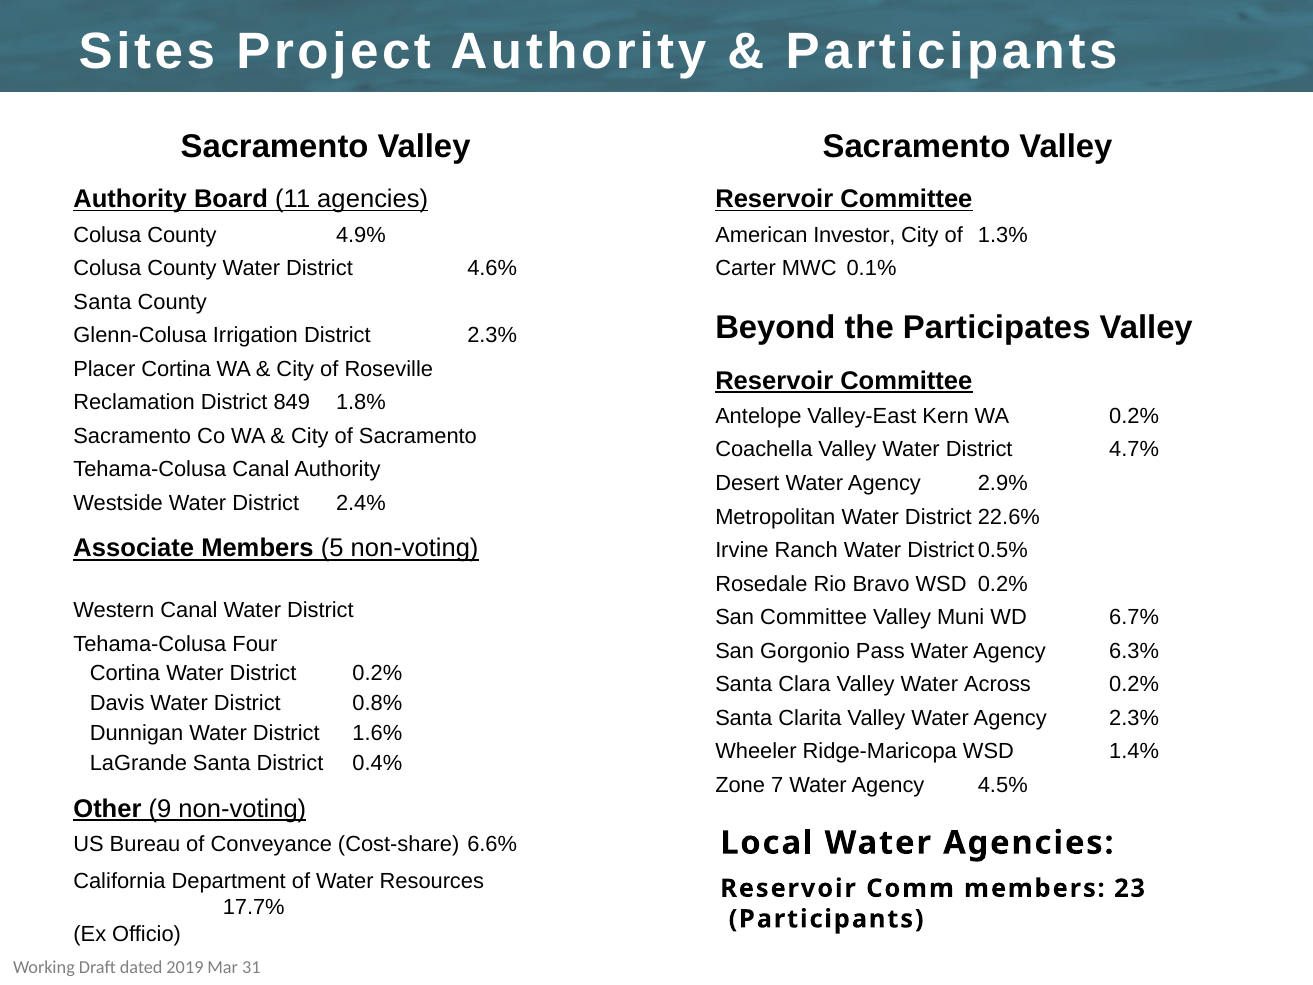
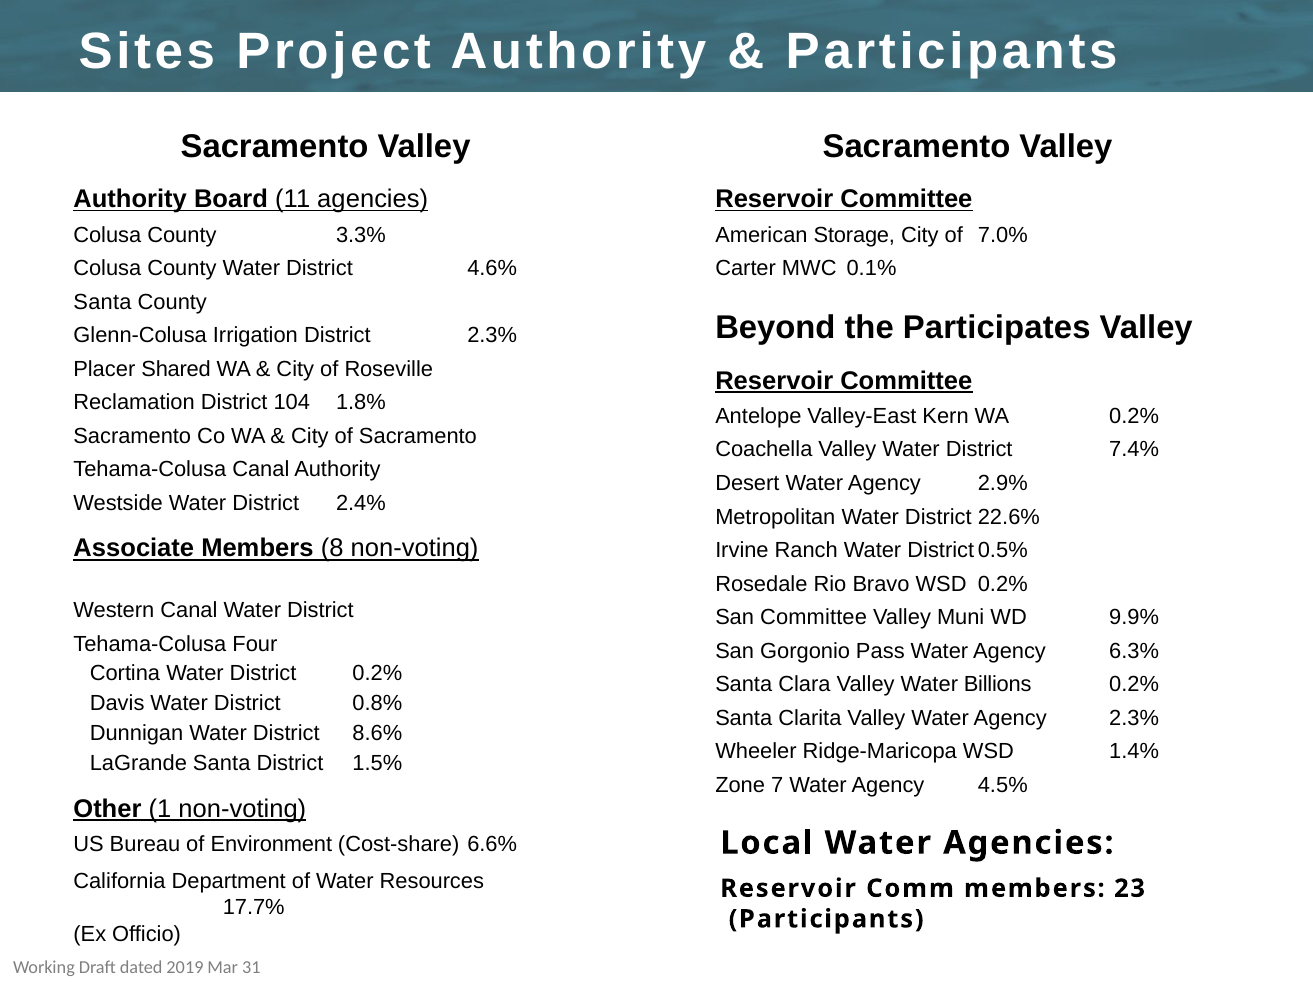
4.9%: 4.9% -> 3.3%
Investor: Investor -> Storage
1.3%: 1.3% -> 7.0%
Placer Cortina: Cortina -> Shared
849: 849 -> 104
4.7%: 4.7% -> 7.4%
5: 5 -> 8
6.7%: 6.7% -> 9.9%
Across: Across -> Billions
1.6%: 1.6% -> 8.6%
0.4%: 0.4% -> 1.5%
9: 9 -> 1
Conveyance: Conveyance -> Environment
